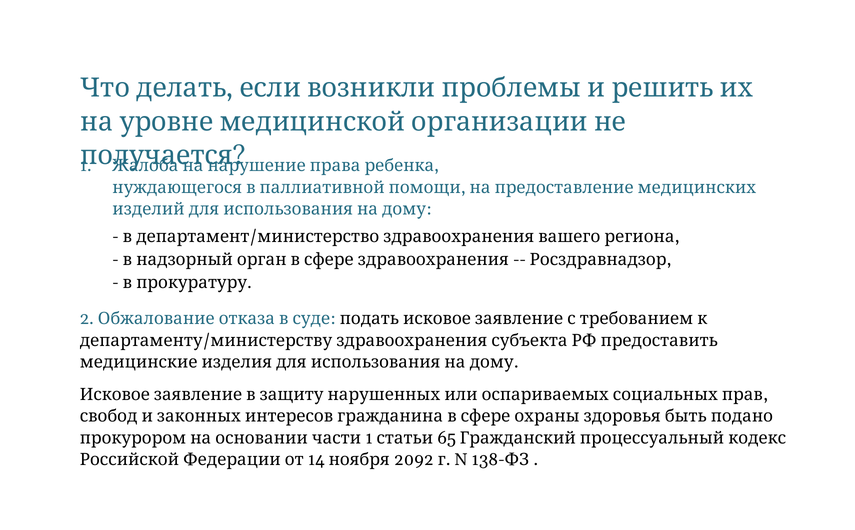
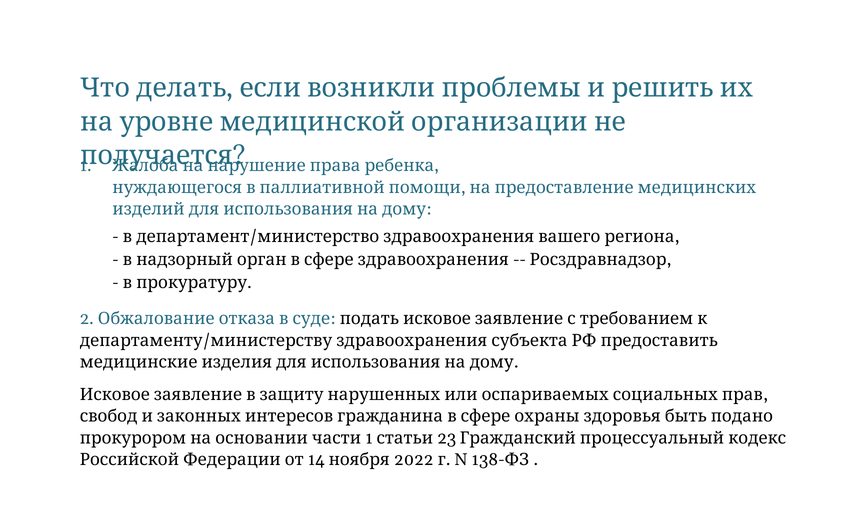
65: 65 -> 23
2092: 2092 -> 2022
